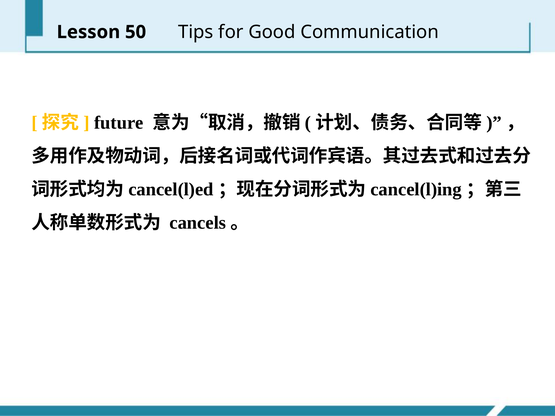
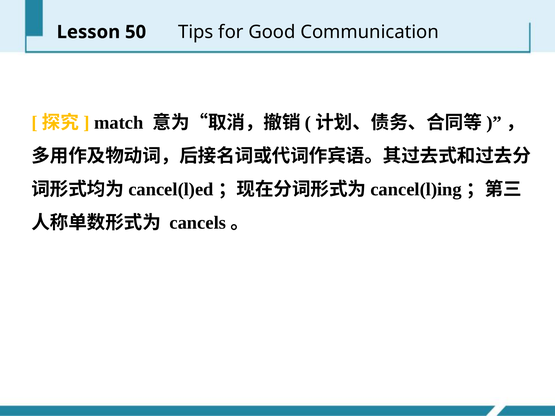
future: future -> match
